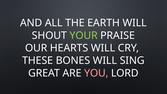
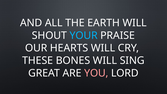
YOUR colour: light green -> light blue
